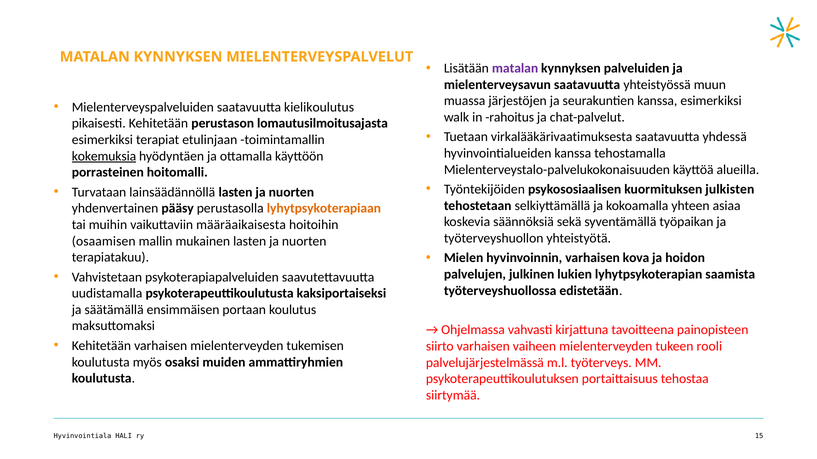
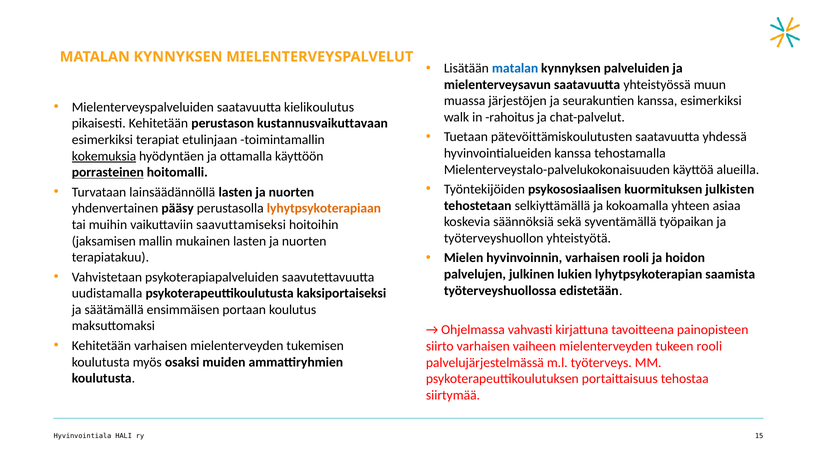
matalan at (515, 68) colour: purple -> blue
lomautusilmoitusajasta: lomautusilmoitusajasta -> kustannusvaikuttavaan
virkalääkärivaatimuksesta: virkalääkärivaatimuksesta -> pätevöittämiskoulutusten
porrasteinen underline: none -> present
määräaikaisesta: määräaikaisesta -> saavuttamiseksi
osaamisen: osaamisen -> jaksamisen
varhaisen kova: kova -> rooli
